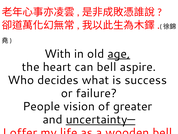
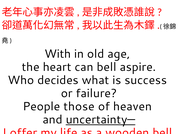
age underline: present -> none
vision: vision -> those
greater: greater -> heaven
